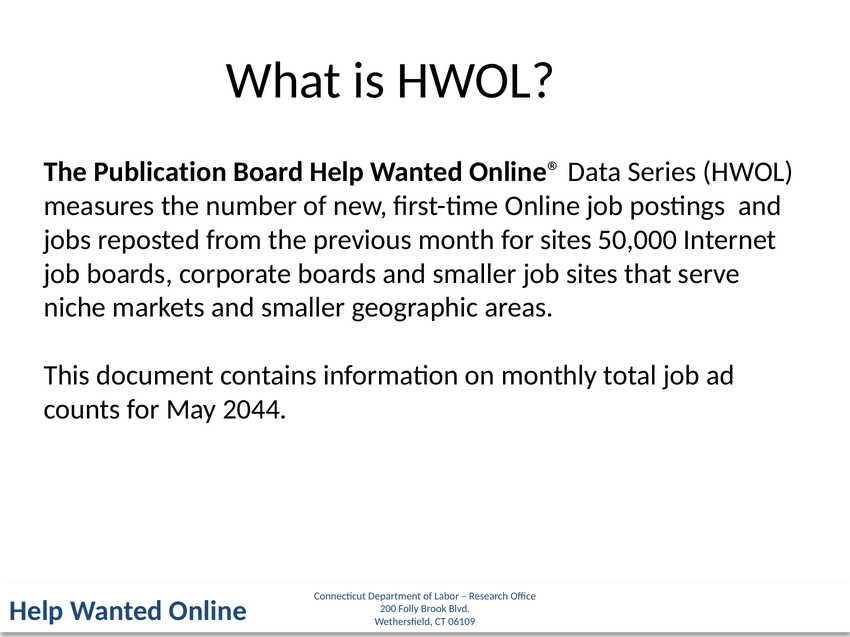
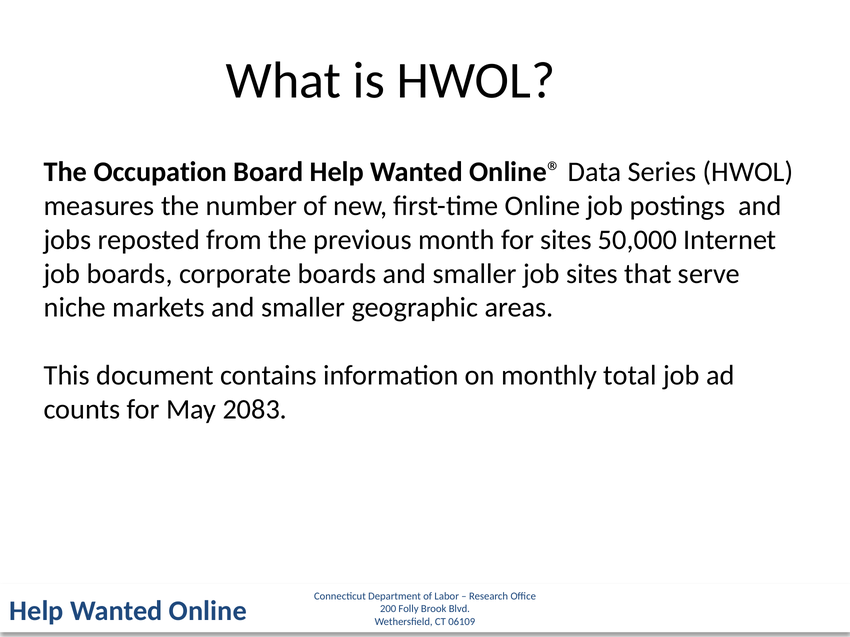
Publication: Publication -> Occupation
2044: 2044 -> 2083
